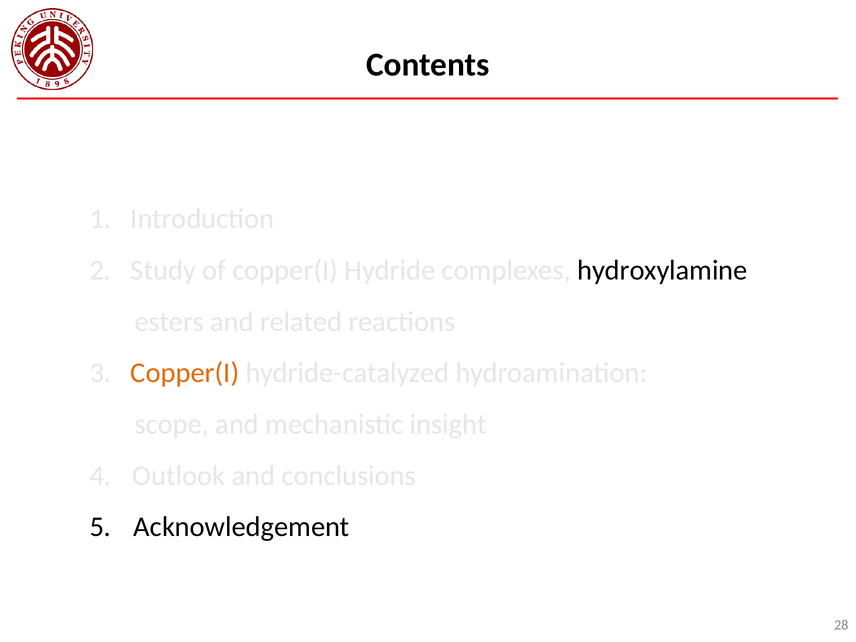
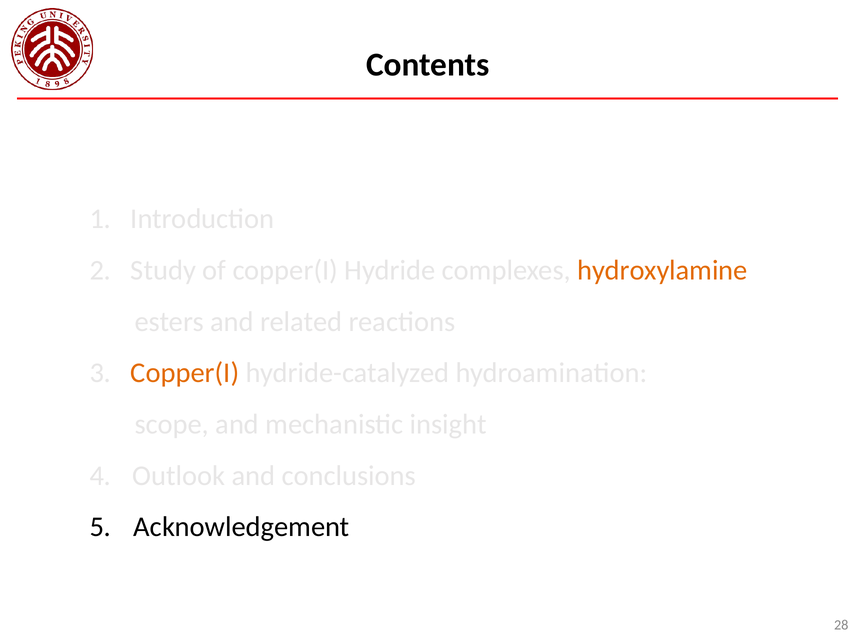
hydroxylamine colour: black -> orange
